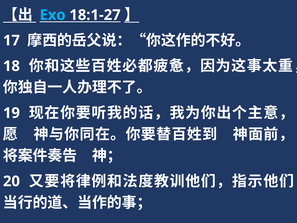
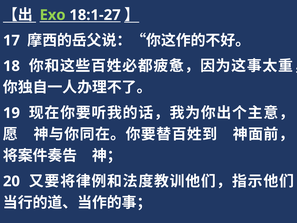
Exo colour: light blue -> light green
